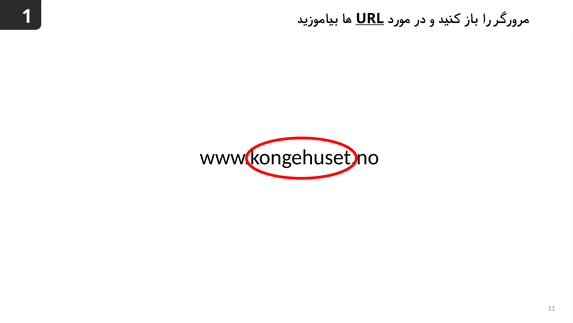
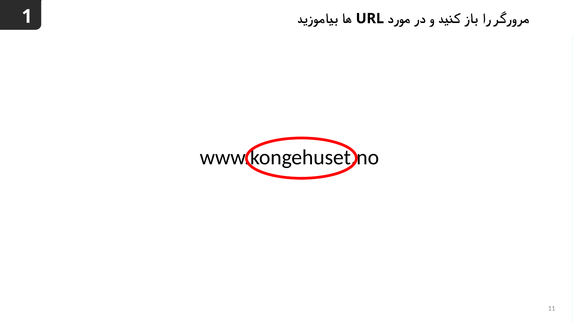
URL underline: present -> none
